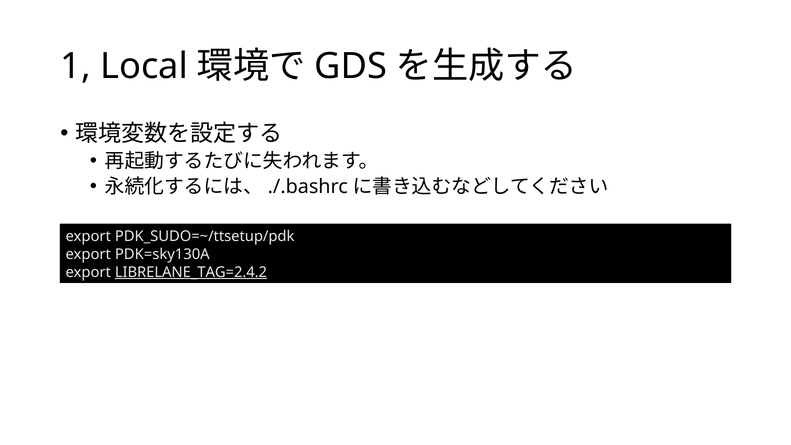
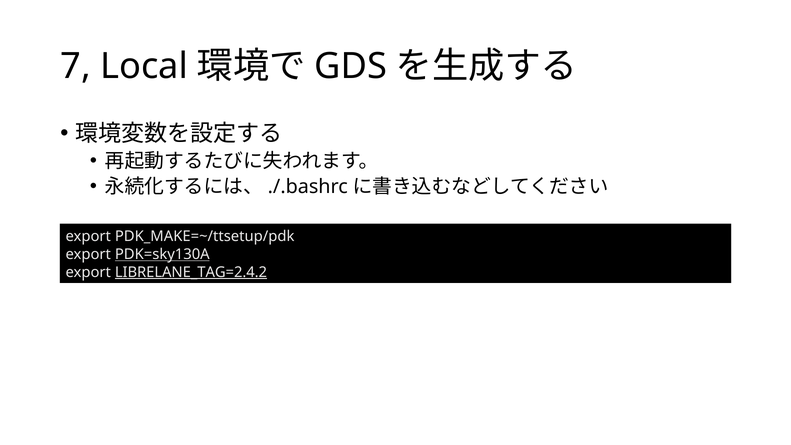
1: 1 -> 7
PDK_SUDO=~/ttsetup/pdk: PDK_SUDO=~/ttsetup/pdk -> PDK_MAKE=~/ttsetup/pdk
PDK=sky130A underline: none -> present
